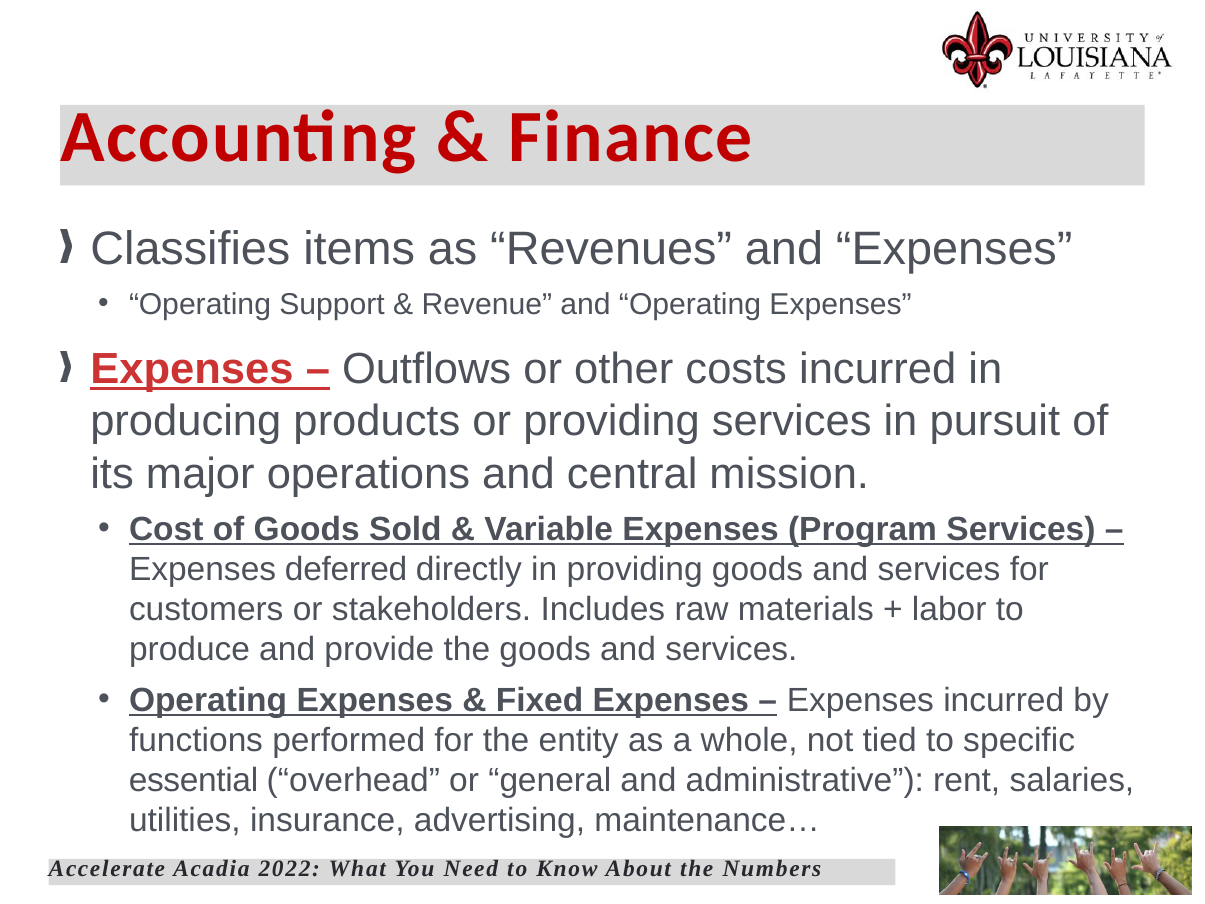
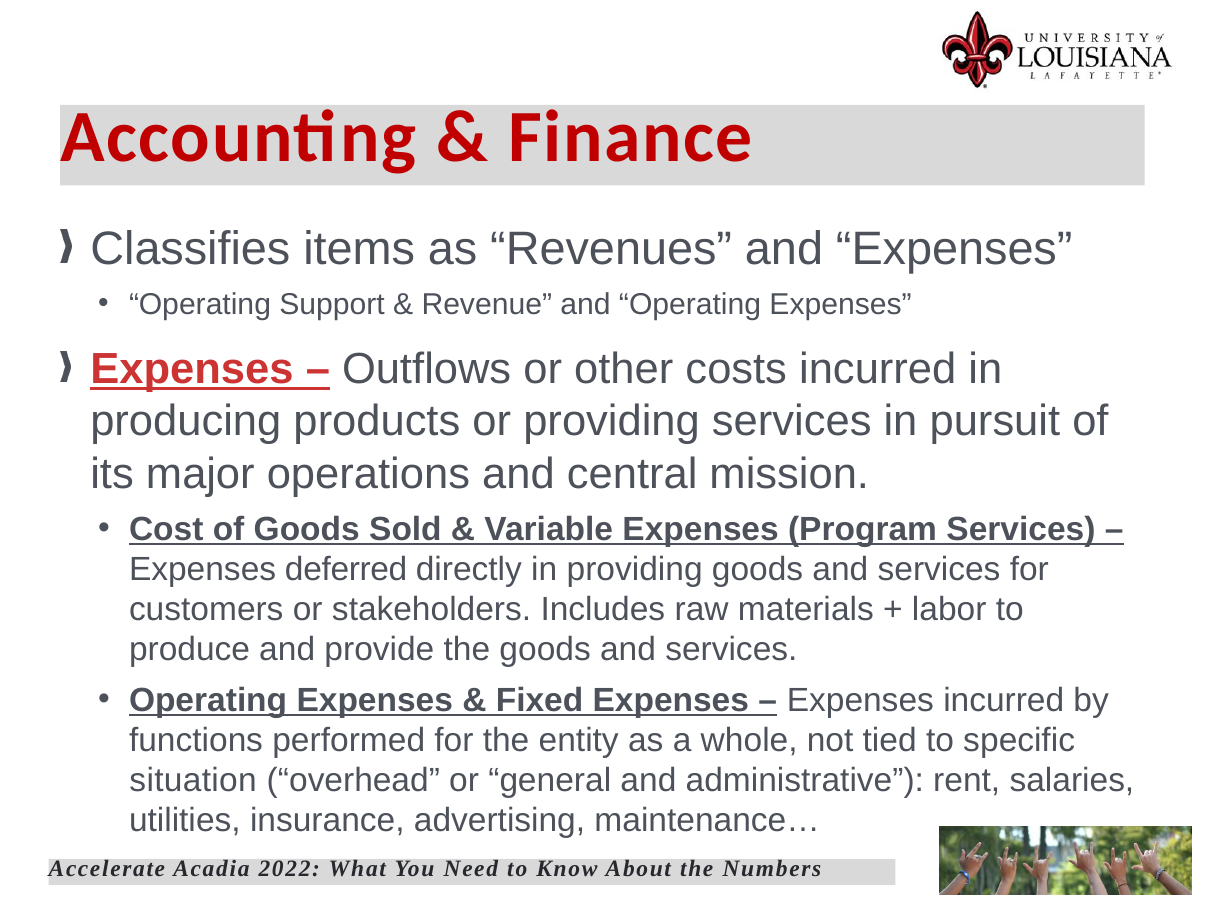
essential: essential -> situation
